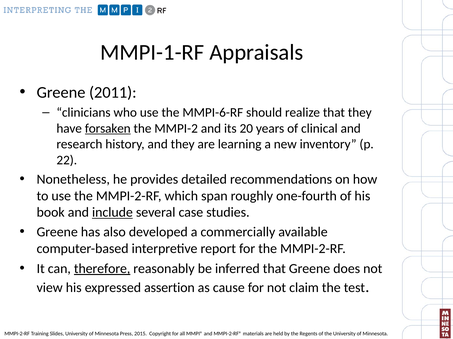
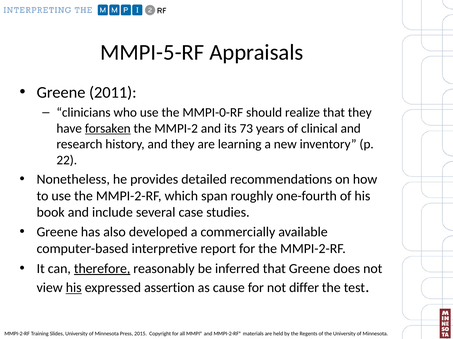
MMPI-1-RF: MMPI-1-RF -> MMPI-5-RF
MMPI-6-RF: MMPI-6-RF -> MMPI-0-RF
20: 20 -> 73
include underline: present -> none
his at (74, 288) underline: none -> present
claim: claim -> differ
